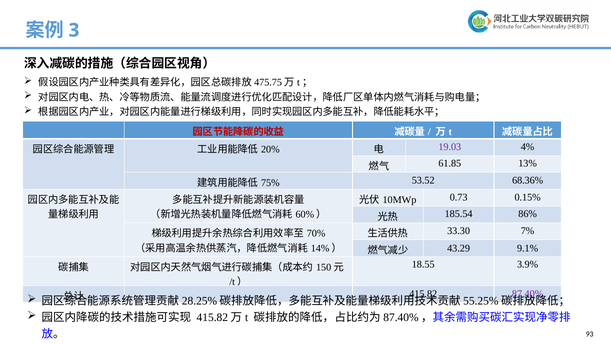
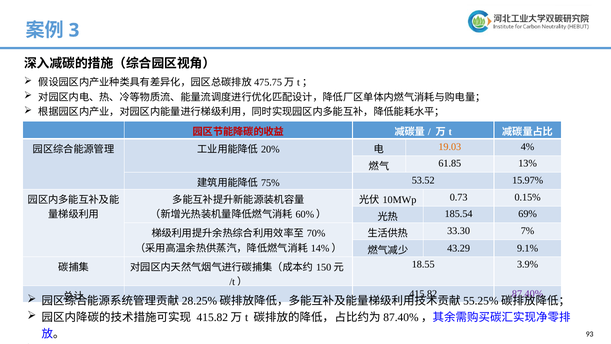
19.03 colour: purple -> orange
68.36%: 68.36% -> 15.97%
86%: 86% -> 69%
